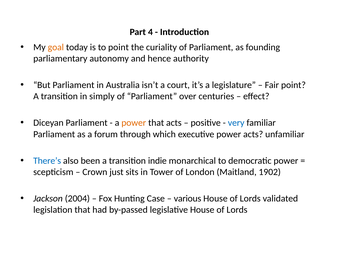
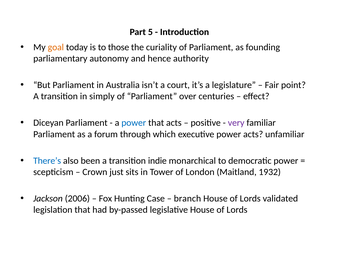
4: 4 -> 5
to point: point -> those
power at (134, 123) colour: orange -> blue
very colour: blue -> purple
1902: 1902 -> 1932
2004: 2004 -> 2006
various: various -> branch
